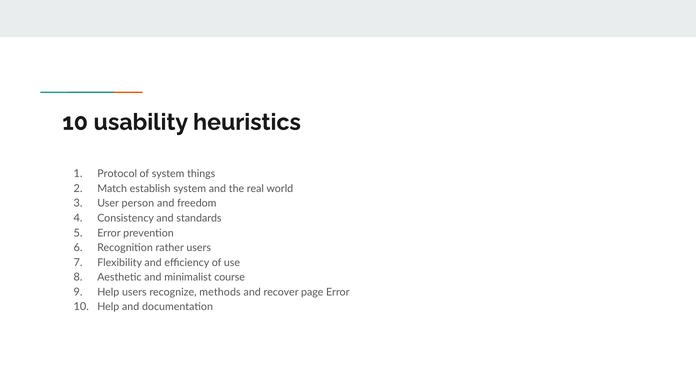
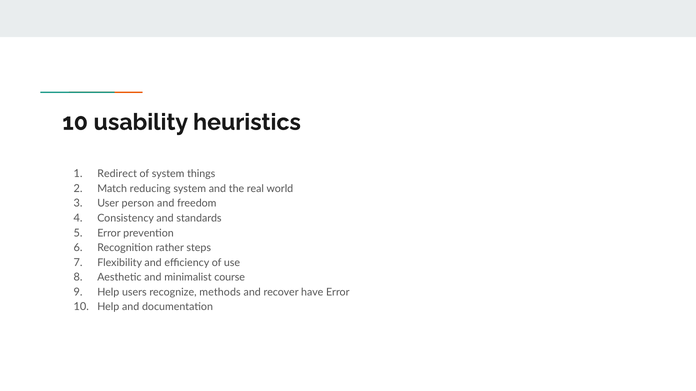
Protocol: Protocol -> Redirect
establish: establish -> reducing
rather users: users -> steps
page: page -> have
